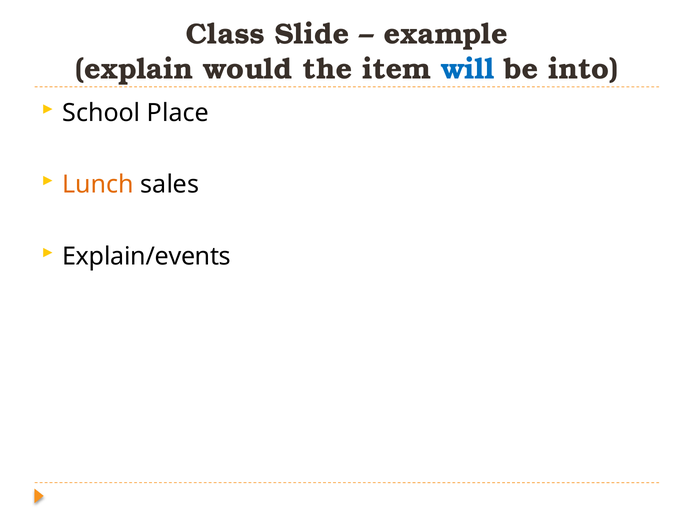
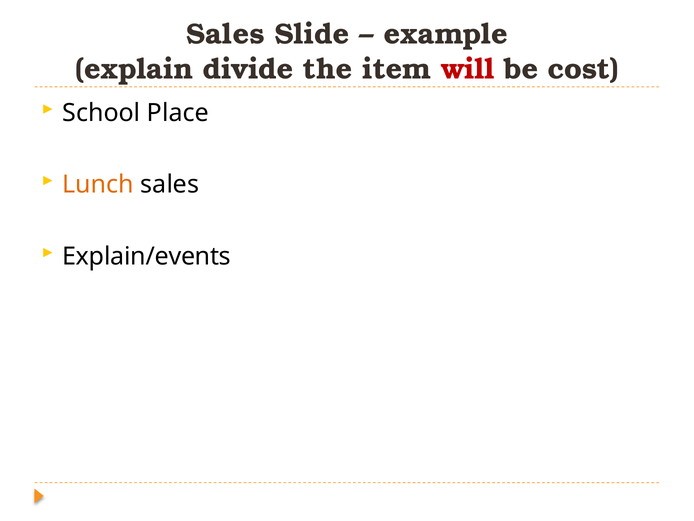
Class at (225, 34): Class -> Sales
would: would -> divide
will colour: blue -> red
into: into -> cost
